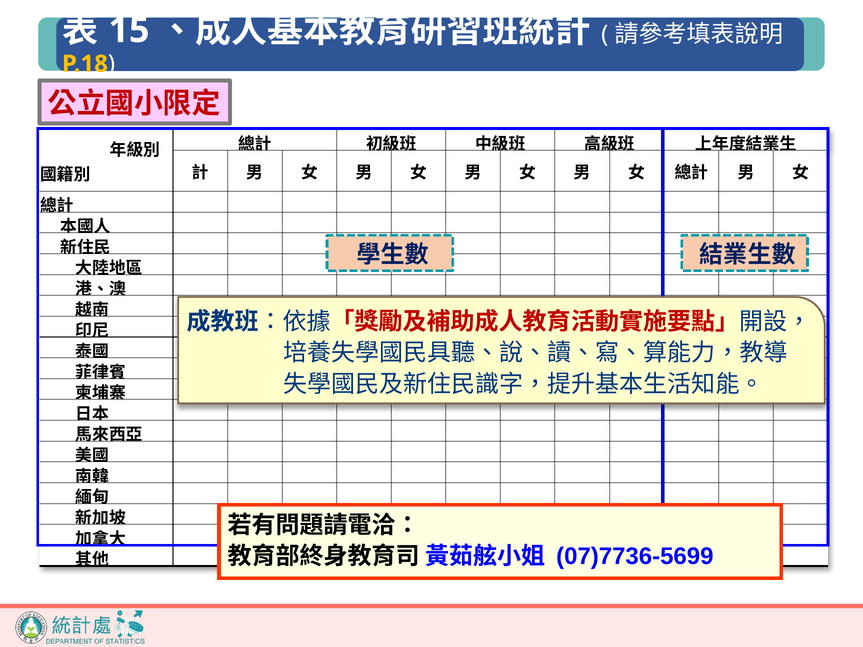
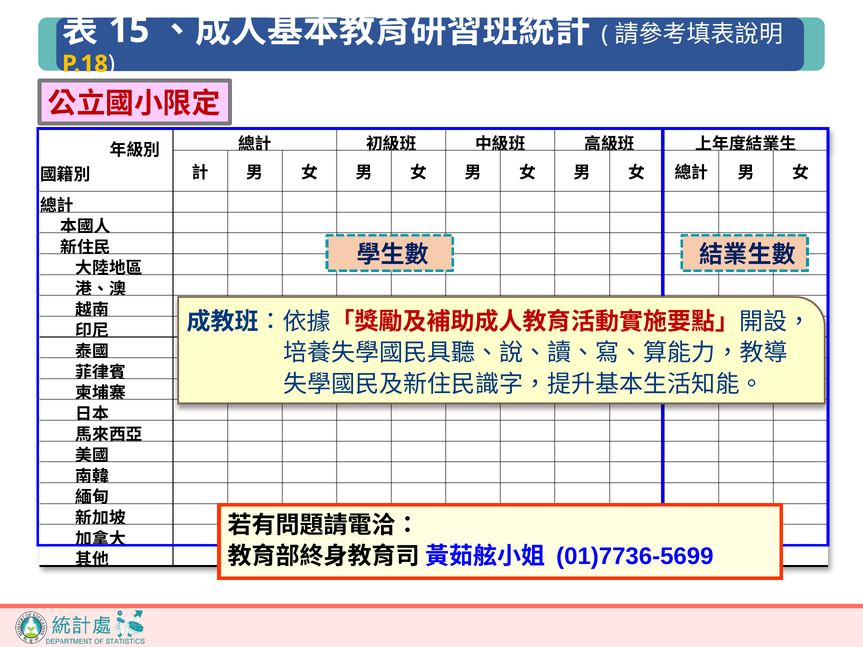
07)7736-5699: 07)7736-5699 -> 01)7736-5699
